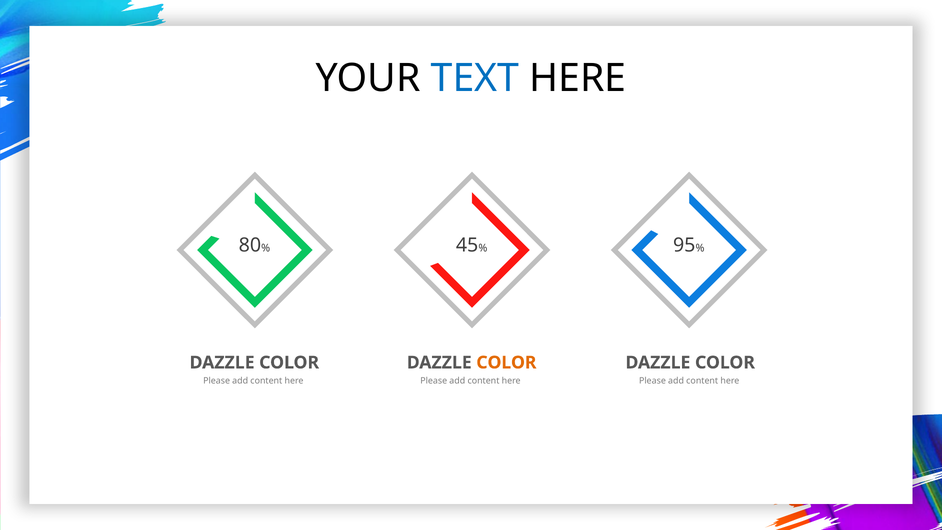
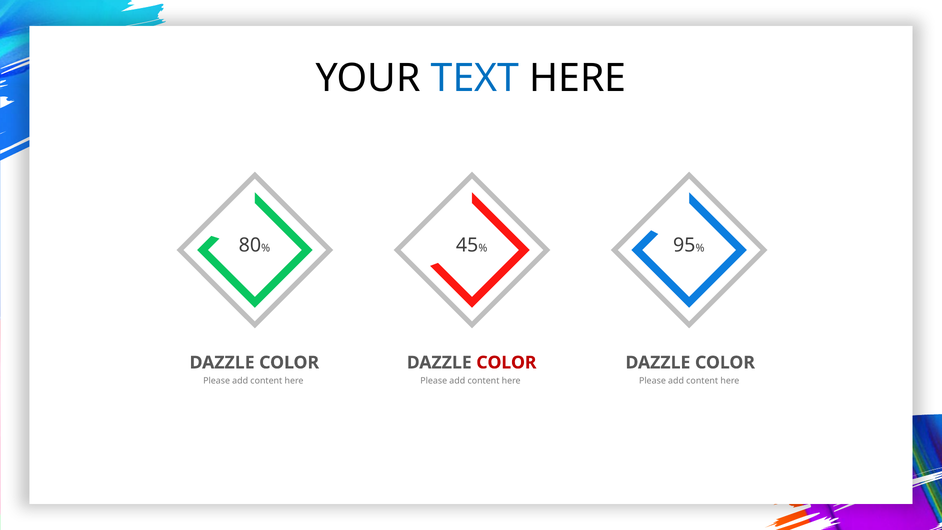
COLOR at (506, 362) colour: orange -> red
